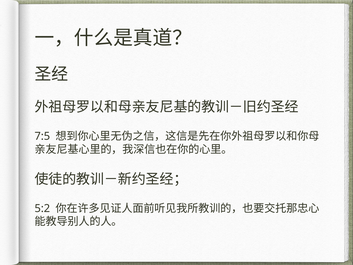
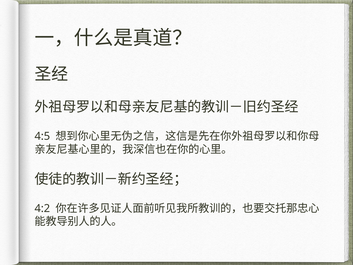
7:5: 7:5 -> 4:5
5:2: 5:2 -> 4:2
